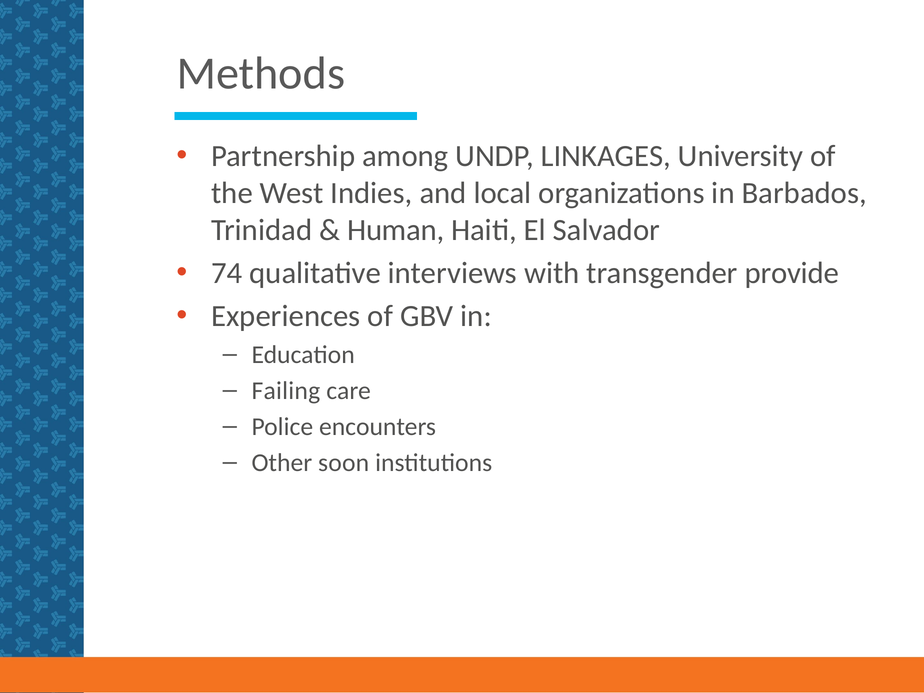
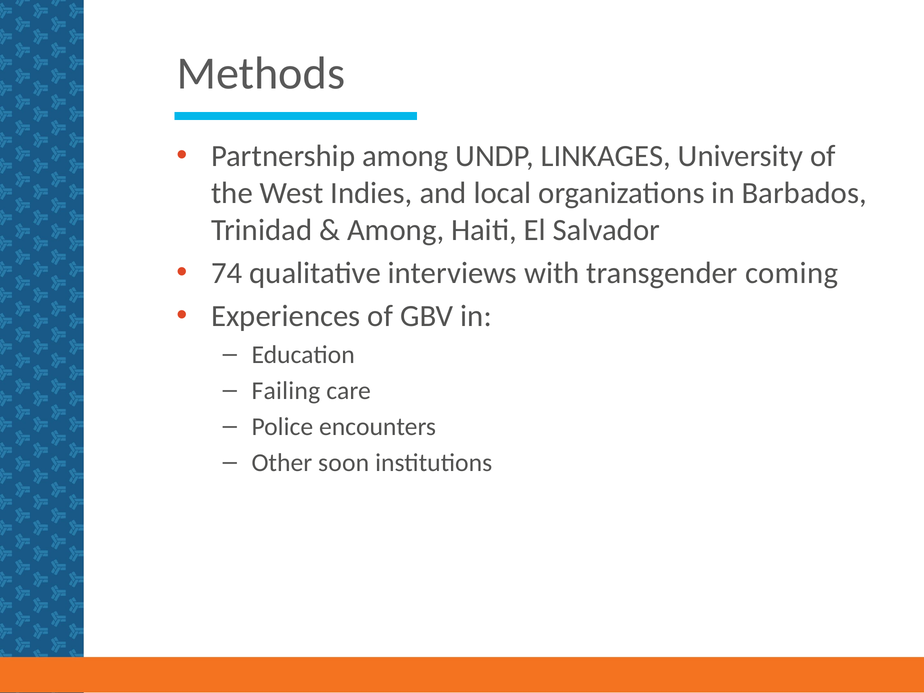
Human at (396, 230): Human -> Among
provide: provide -> coming
